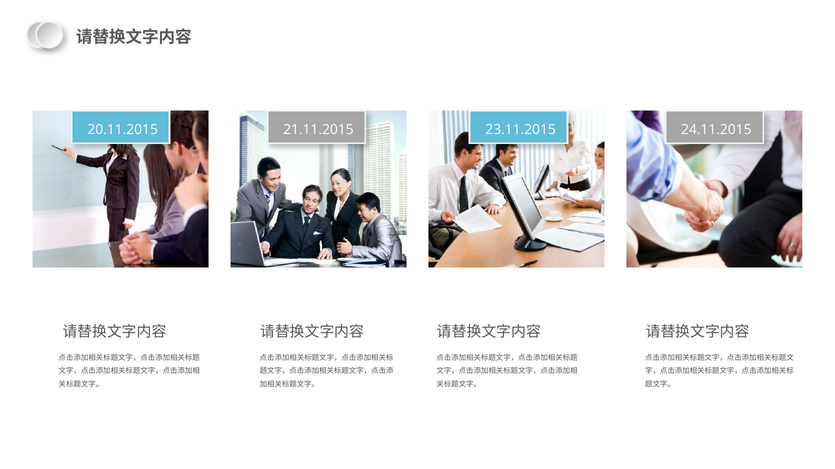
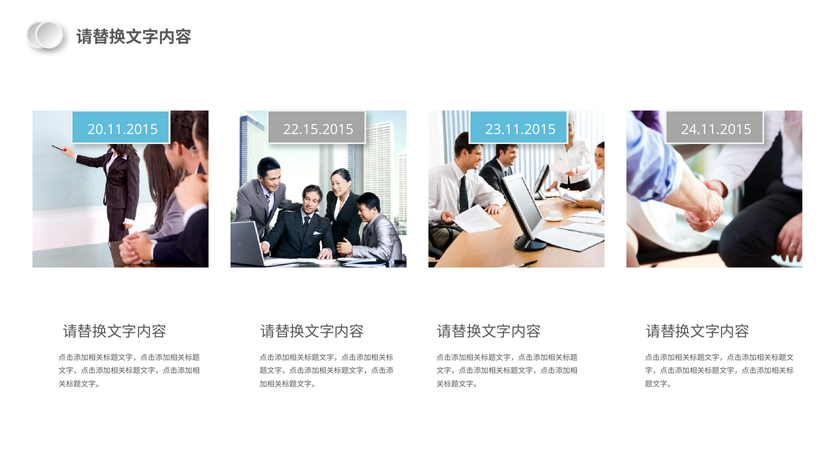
21.11.2015: 21.11.2015 -> 22.15.2015
